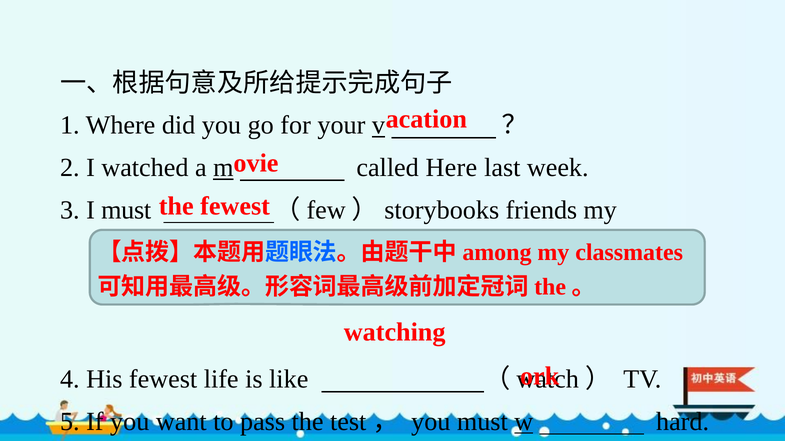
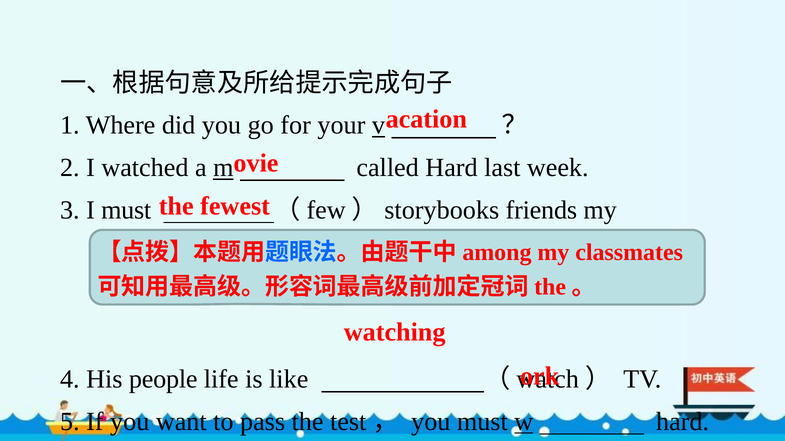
called Here: Here -> Hard
His fewest: fewest -> people
